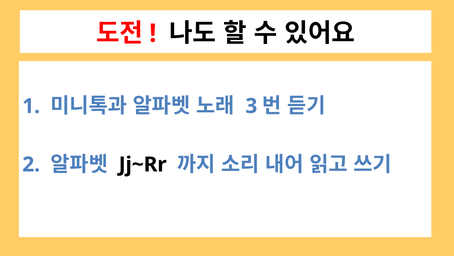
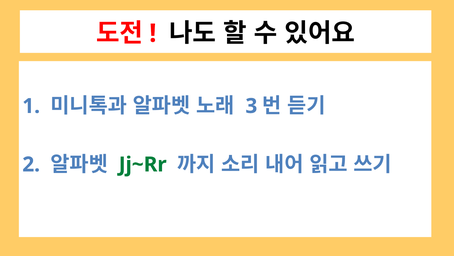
Jj~Rr colour: black -> green
